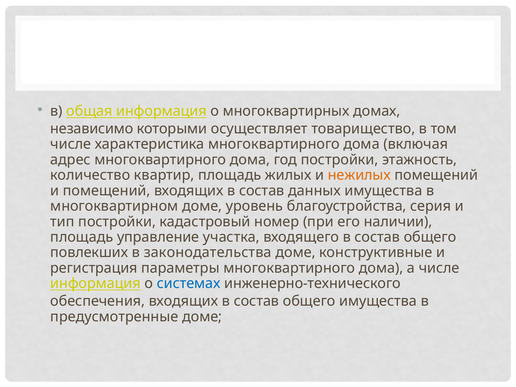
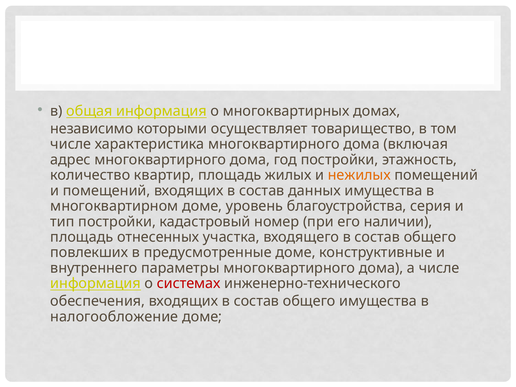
управление: управление -> отнесенных
законодательства: законодательства -> предусмотренные
регистрация: регистрация -> внутреннего
системах colour: blue -> red
предусмотренные: предусмотренные -> налогообложение
